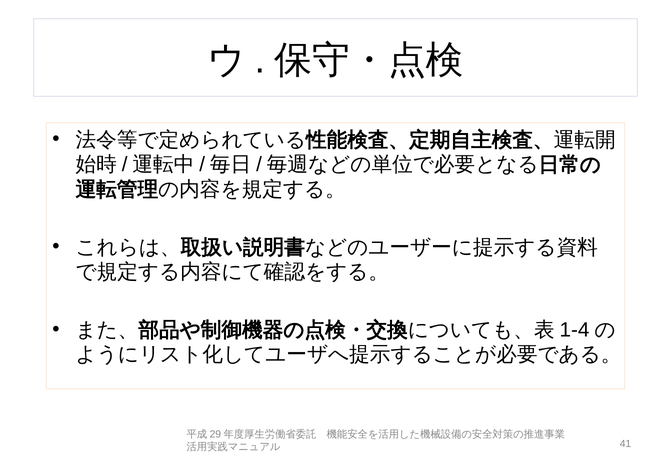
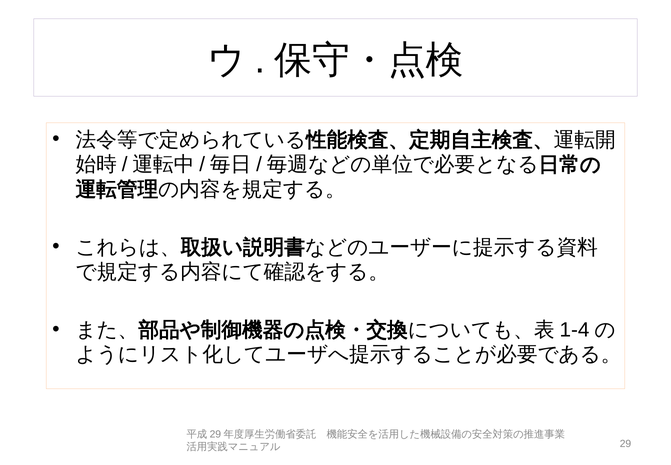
41: 41 -> 29
